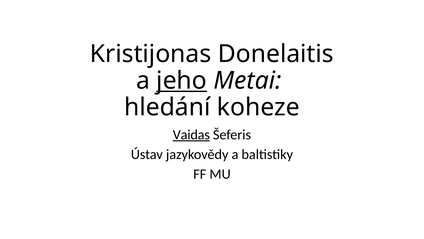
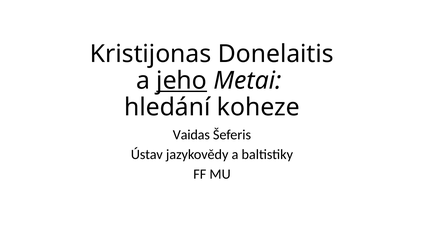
Vaidas underline: present -> none
